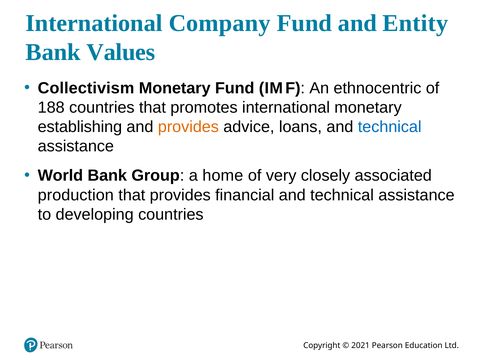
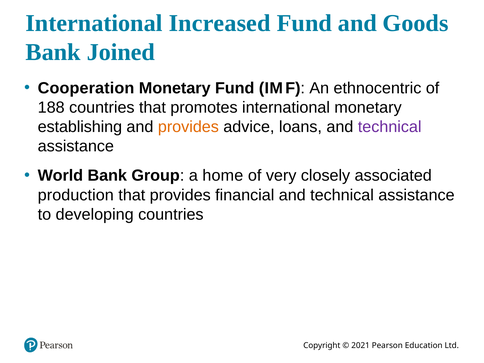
Company: Company -> Increased
Entity: Entity -> Goods
Values: Values -> Joined
Collectivism: Collectivism -> Cooperation
technical at (390, 127) colour: blue -> purple
